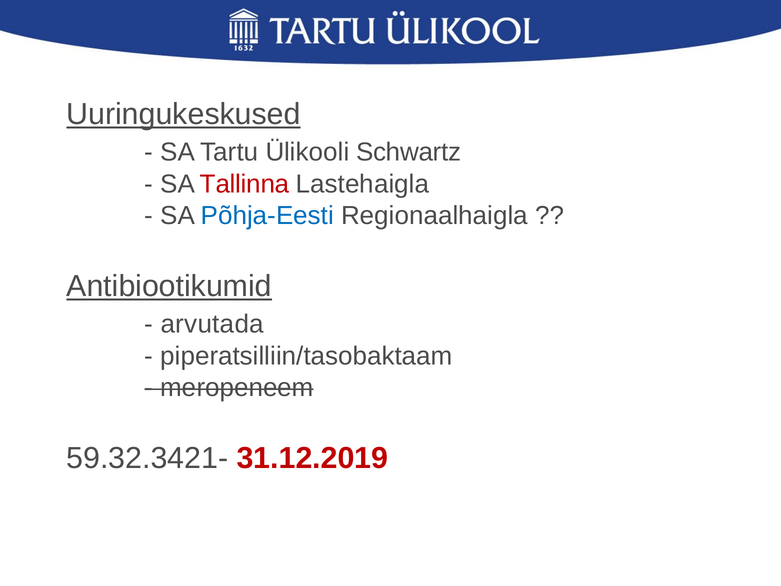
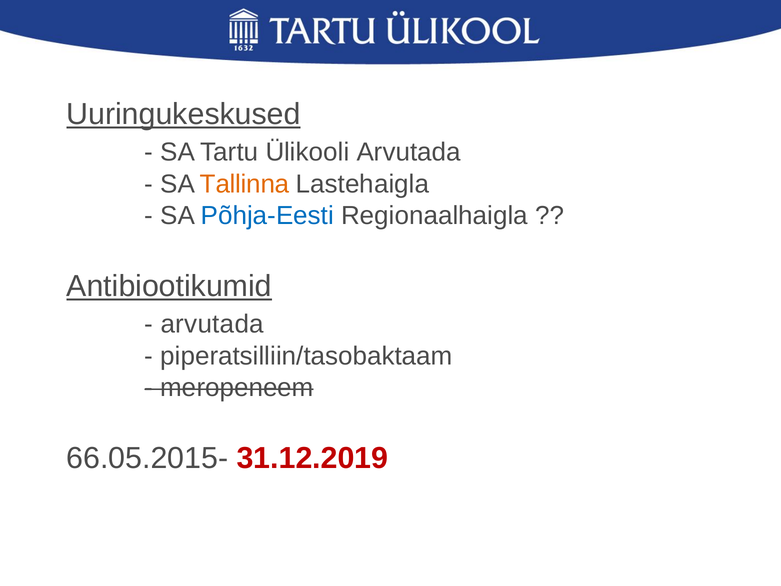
Ülikooli Schwartz: Schwartz -> Arvutada
Tallinna colour: red -> orange
59.32.3421-: 59.32.3421- -> 66.05.2015-
